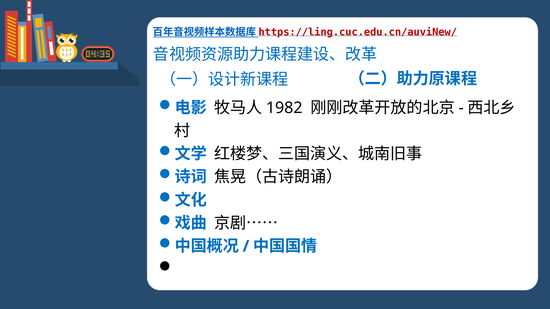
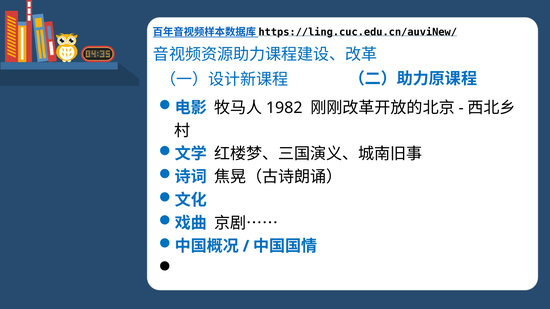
https://ling.cuc.edu.cn/auviNew/ colour: red -> black
